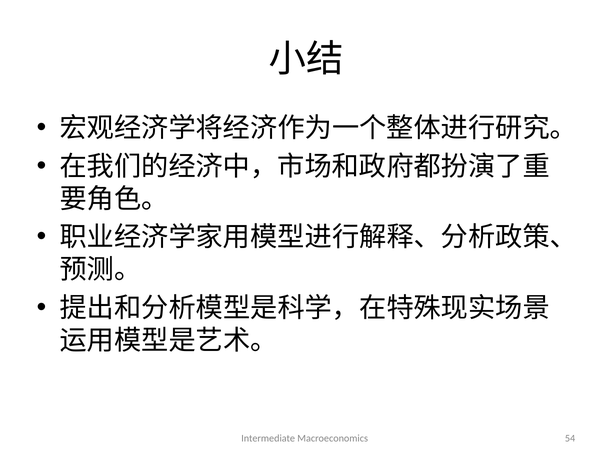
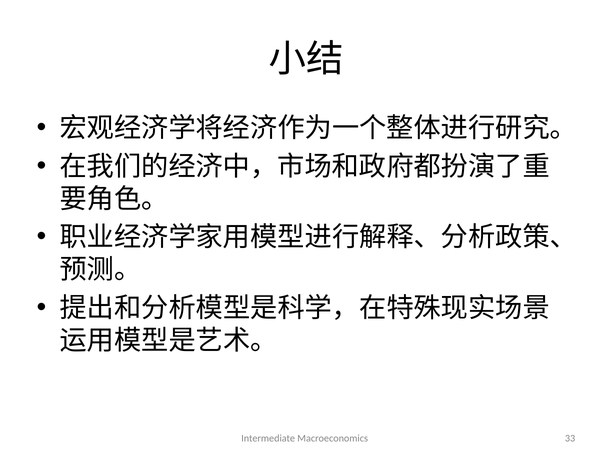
54: 54 -> 33
